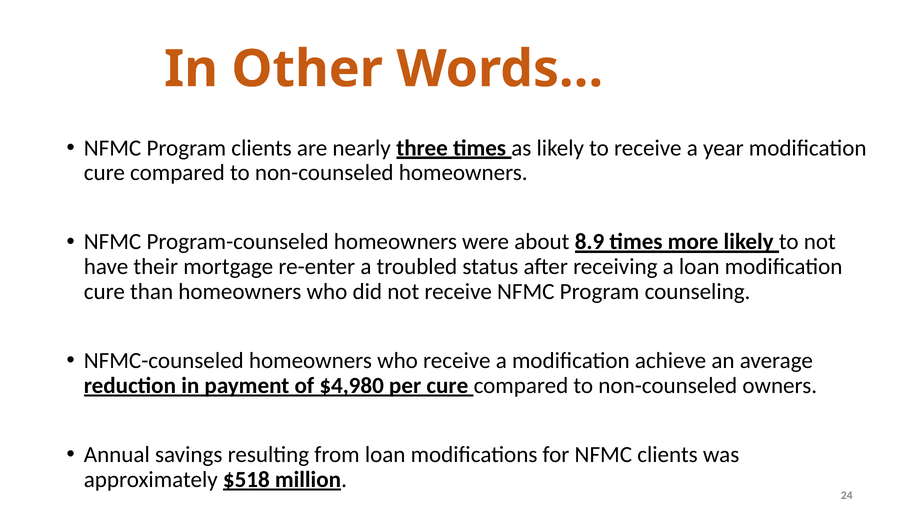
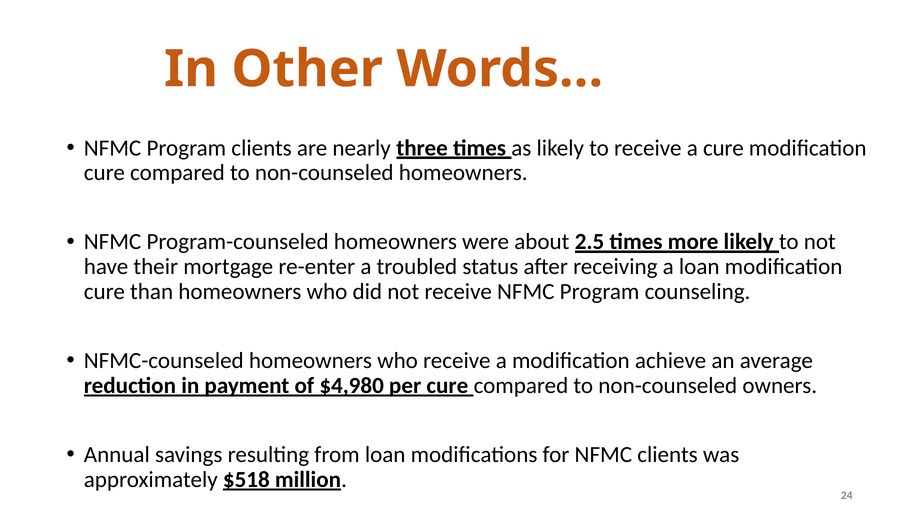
a year: year -> cure
8.9: 8.9 -> 2.5
